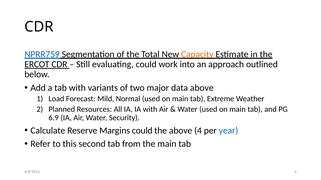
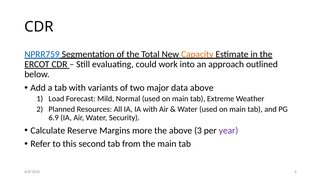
Margins could: could -> more
above 4: 4 -> 3
year colour: blue -> purple
